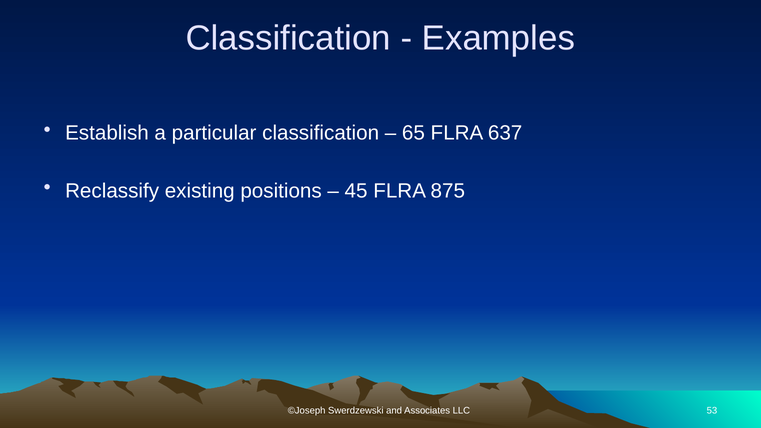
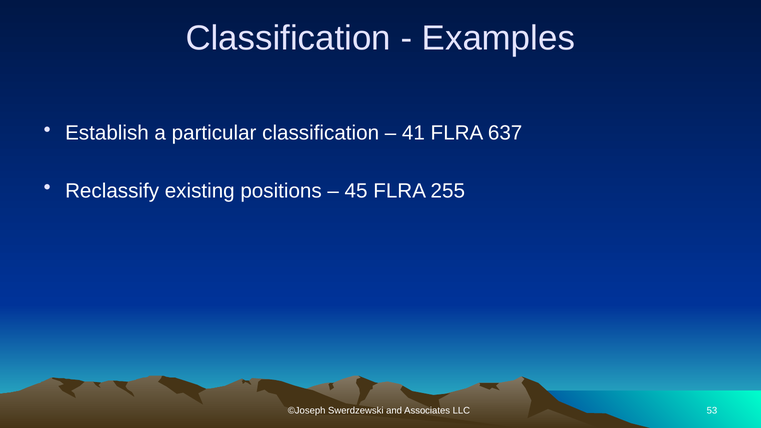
65: 65 -> 41
875: 875 -> 255
